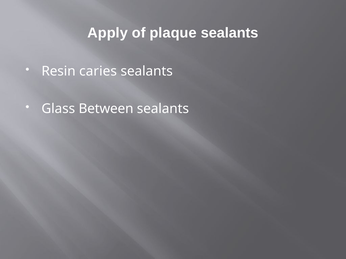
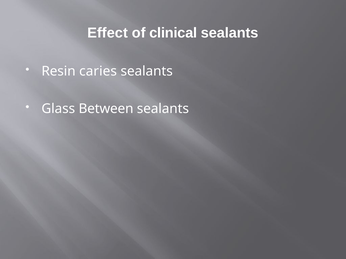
Apply: Apply -> Effect
plaque: plaque -> clinical
